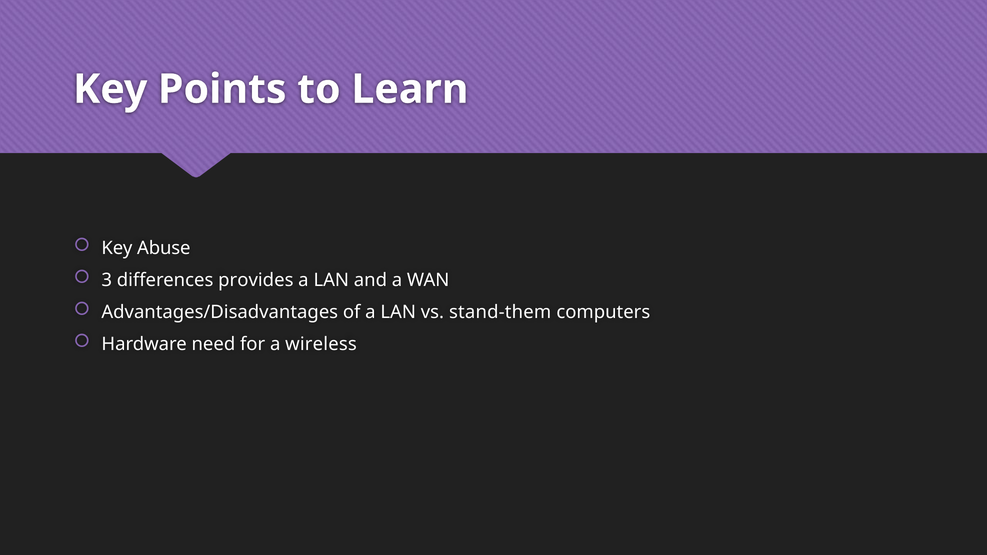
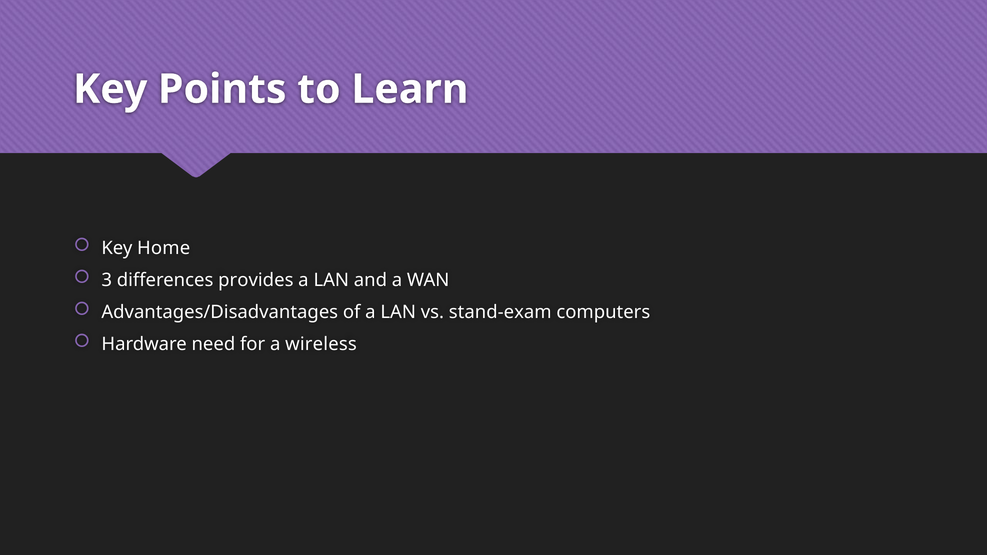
Abuse: Abuse -> Home
stand-them: stand-them -> stand-exam
